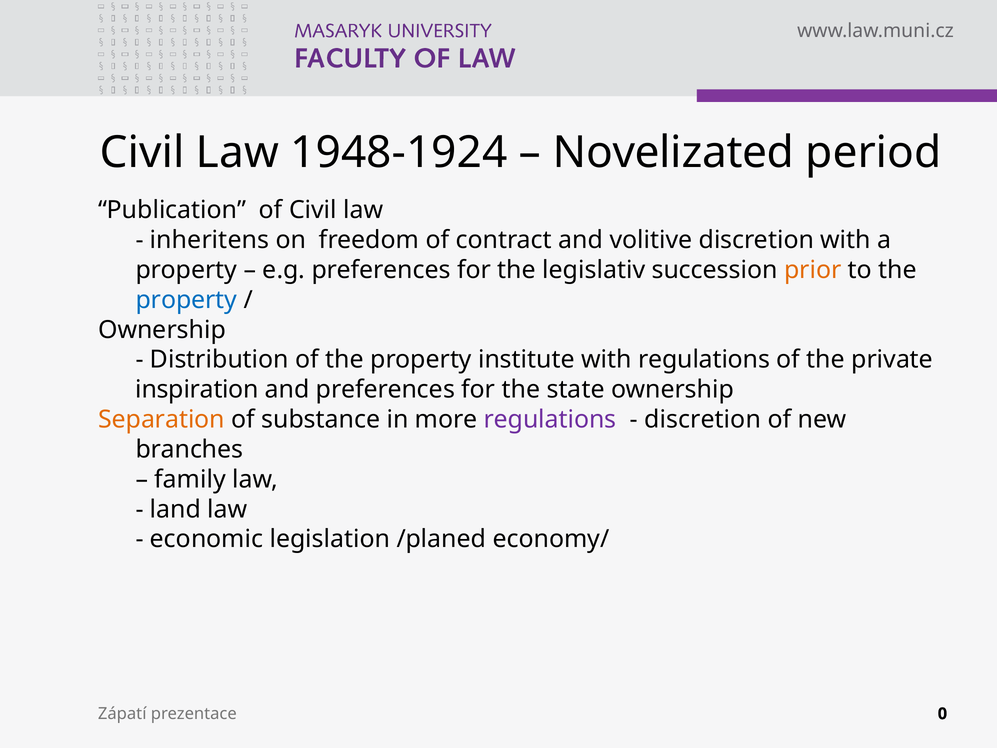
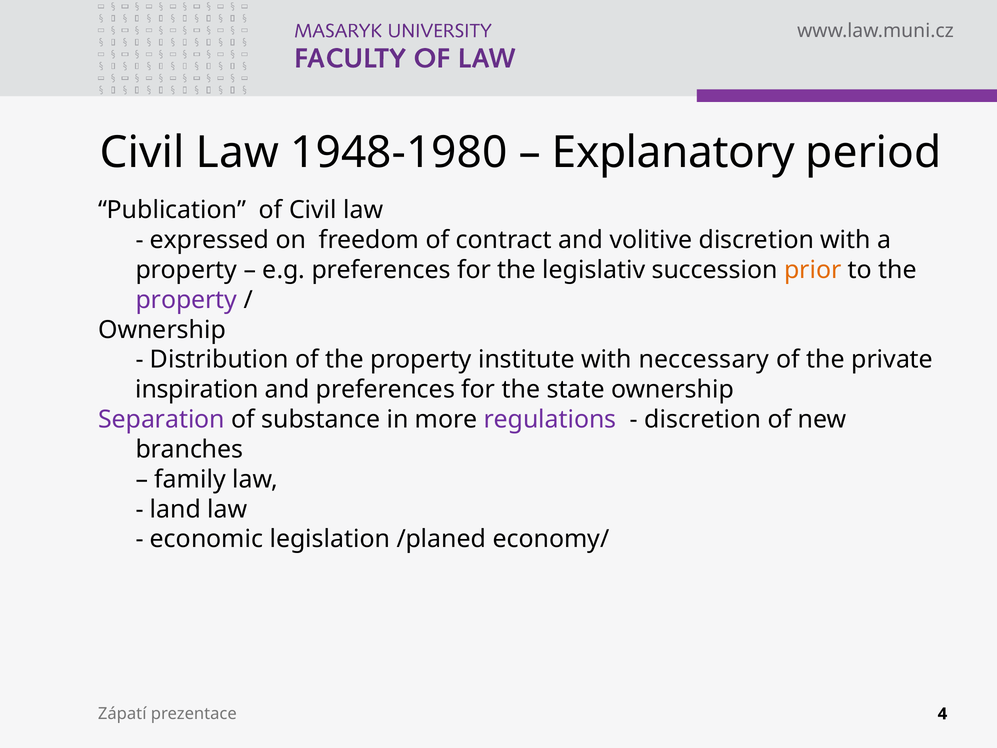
1948-1924: 1948-1924 -> 1948-1980
Novelizated: Novelizated -> Explanatory
inheritens: inheritens -> expressed
property at (186, 300) colour: blue -> purple
with regulations: regulations -> neccessary
Separation colour: orange -> purple
0: 0 -> 4
